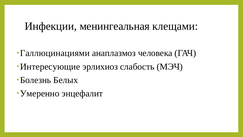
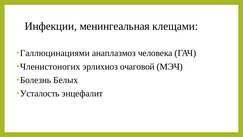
Интересующие: Интересующие -> Членистоногих
слабость: слабость -> очаговой
Умеренно: Умеренно -> Усталость
